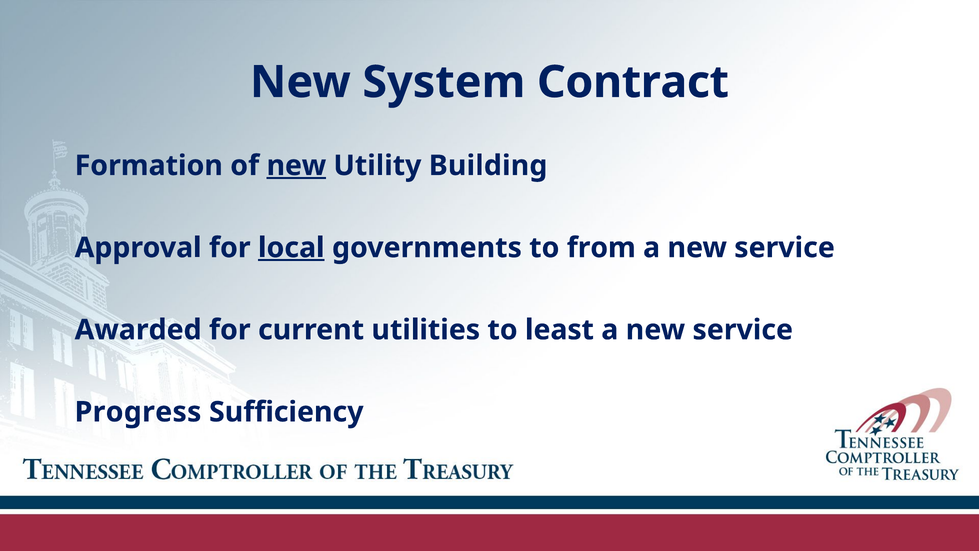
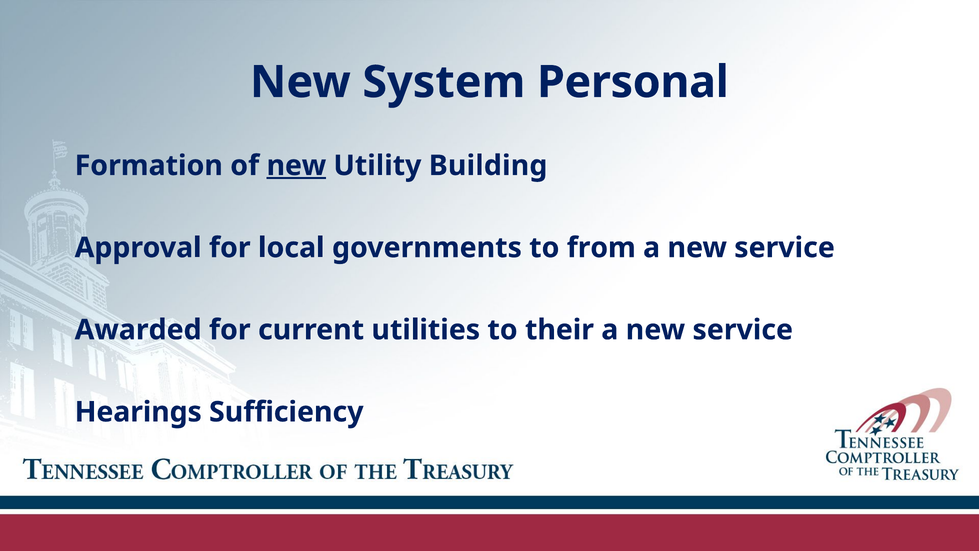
Contract: Contract -> Personal
local underline: present -> none
least: least -> their
Progress: Progress -> Hearings
